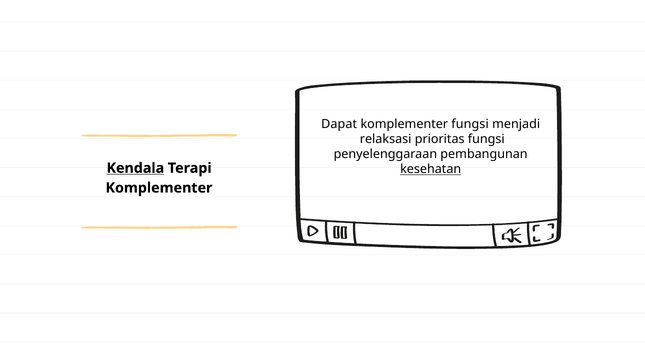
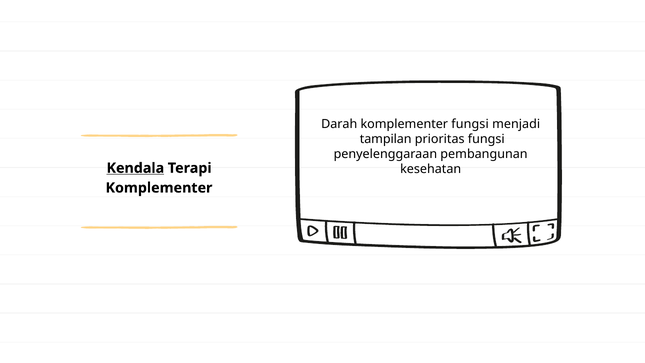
Dapat: Dapat -> Darah
relaksasi: relaksasi -> tampilan
kesehatan underline: present -> none
